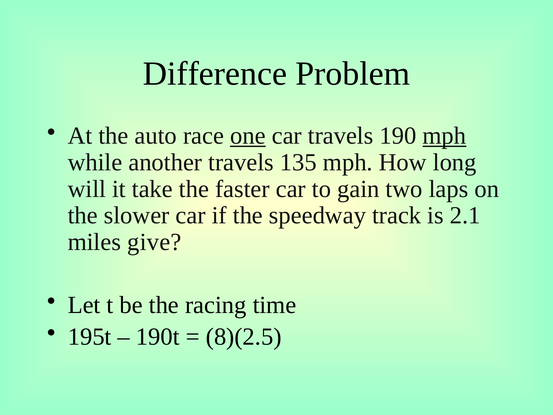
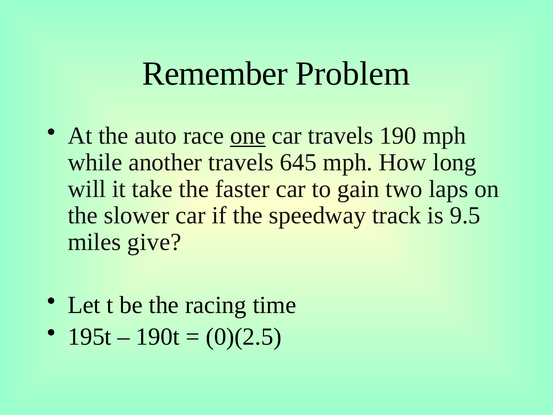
Difference: Difference -> Remember
mph at (444, 136) underline: present -> none
135: 135 -> 645
2.1: 2.1 -> 9.5
8)(2.5: 8)(2.5 -> 0)(2.5
